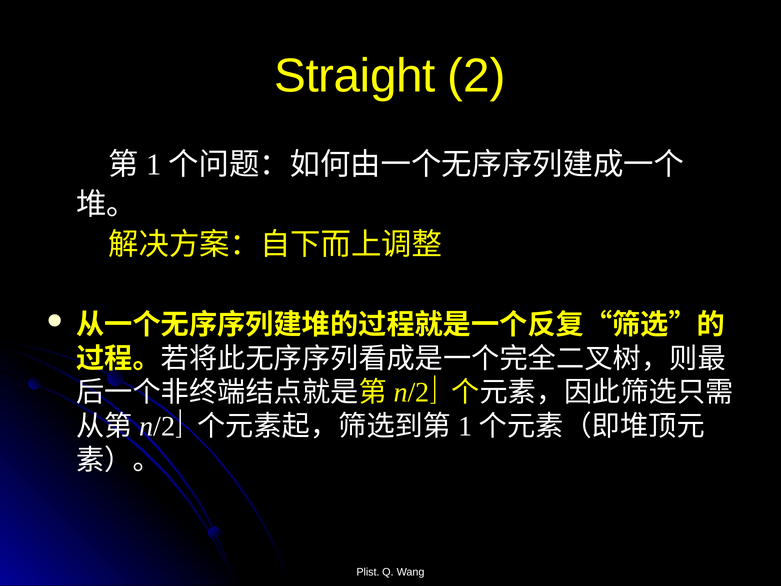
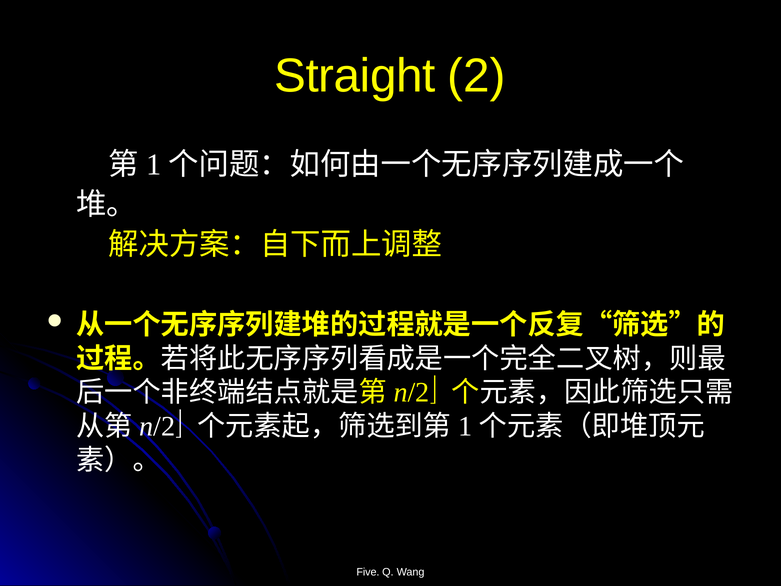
Plist: Plist -> Five
